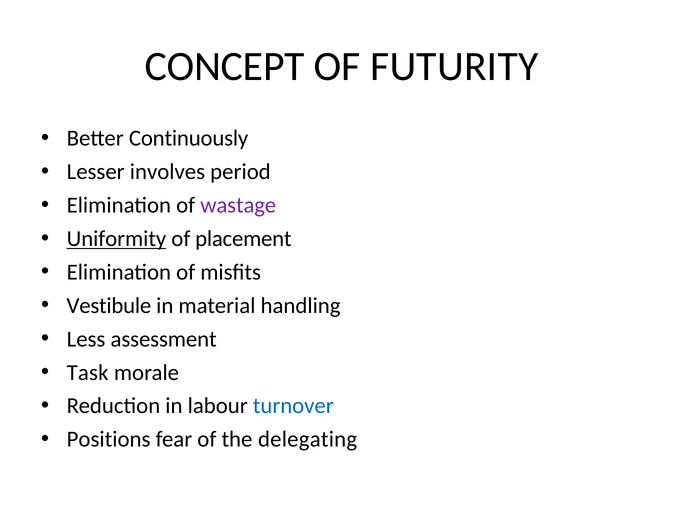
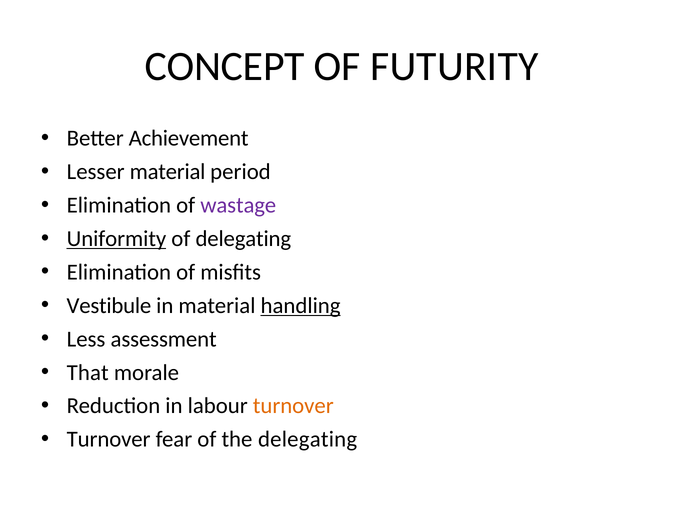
Continuously: Continuously -> Achievement
Lesser involves: involves -> material
of placement: placement -> delegating
handling underline: none -> present
Task: Task -> That
turnover at (293, 406) colour: blue -> orange
Positions at (109, 439): Positions -> Turnover
